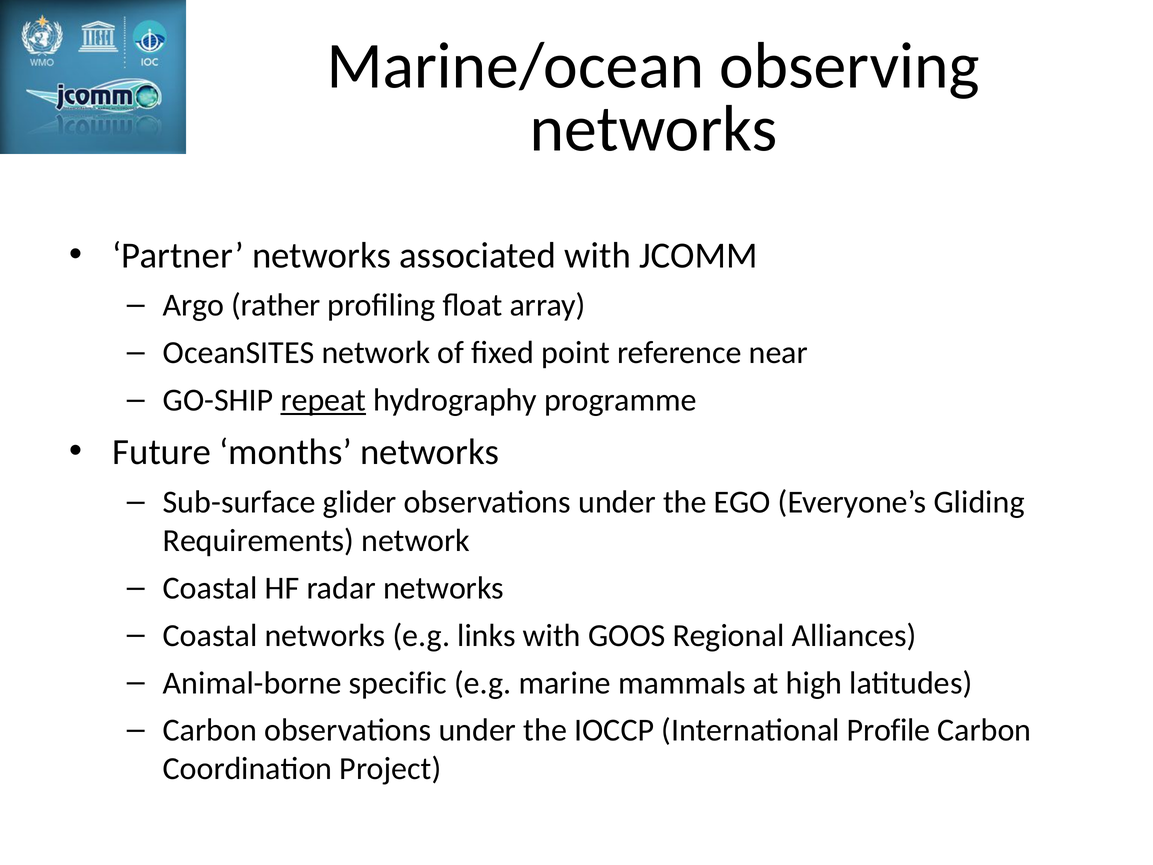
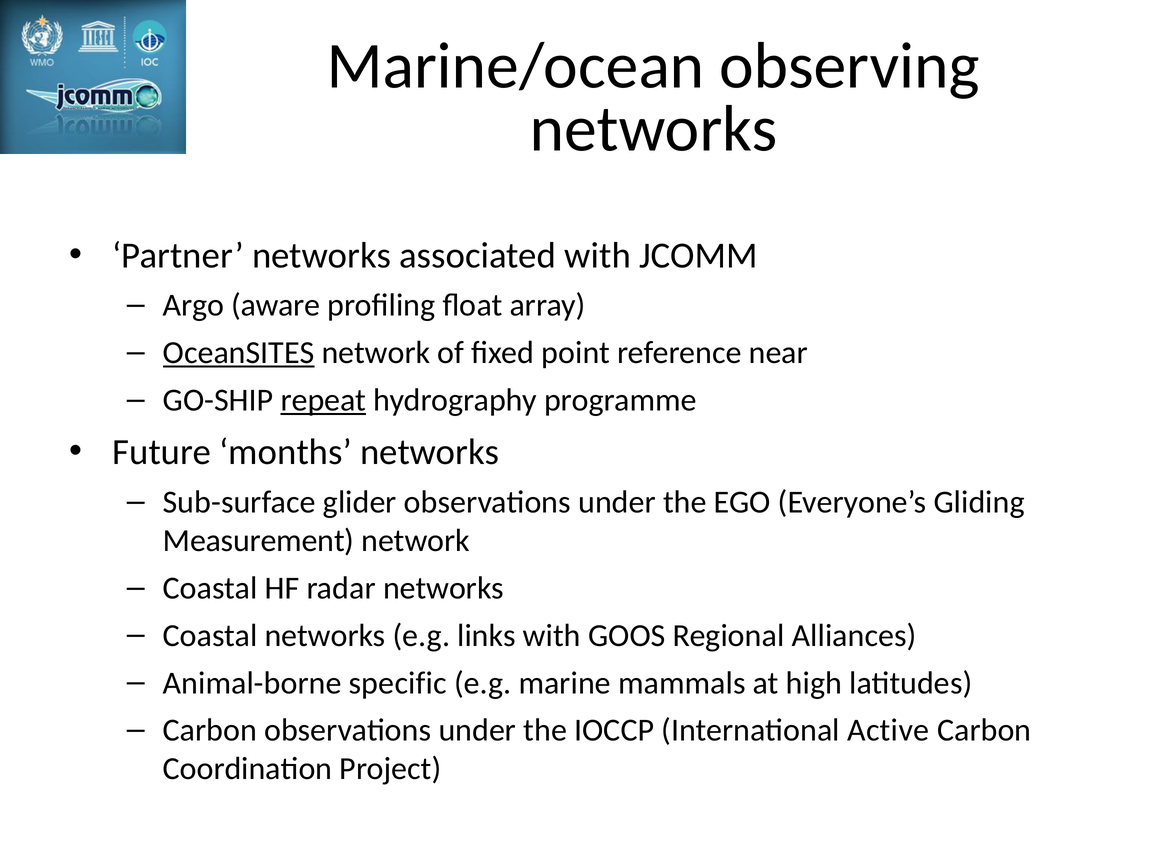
rather: rather -> aware
OceanSITES underline: none -> present
Requirements: Requirements -> Measurement
Profile: Profile -> Active
